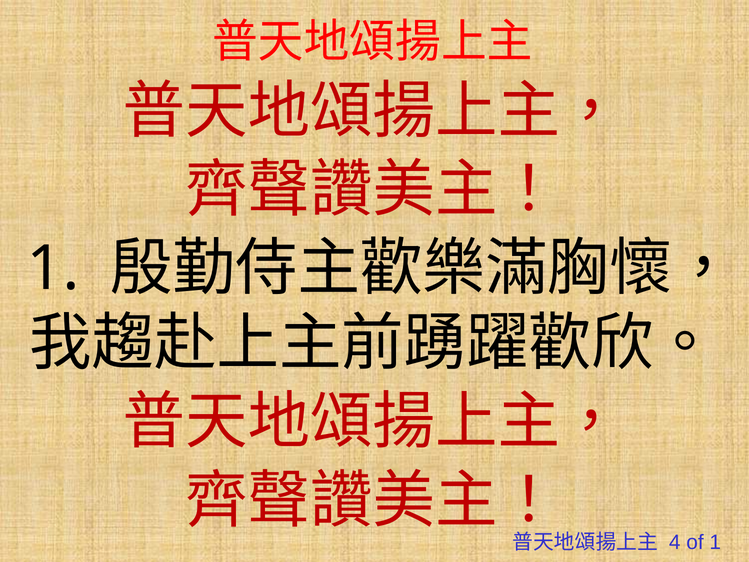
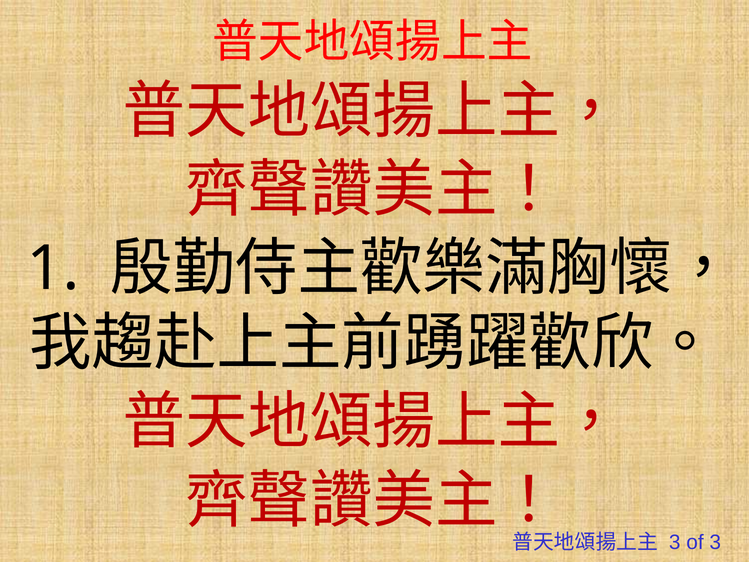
4 at (675, 542): 4 -> 3
of 1: 1 -> 3
